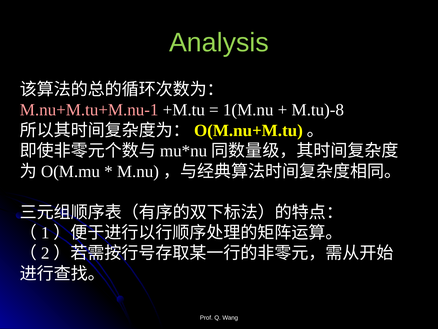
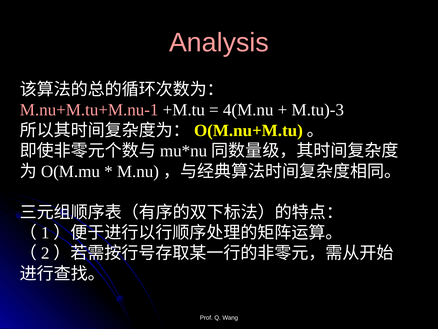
Analysis colour: light green -> pink
1(M.nu: 1(M.nu -> 4(M.nu
M.tu)-8: M.tu)-8 -> M.tu)-3
